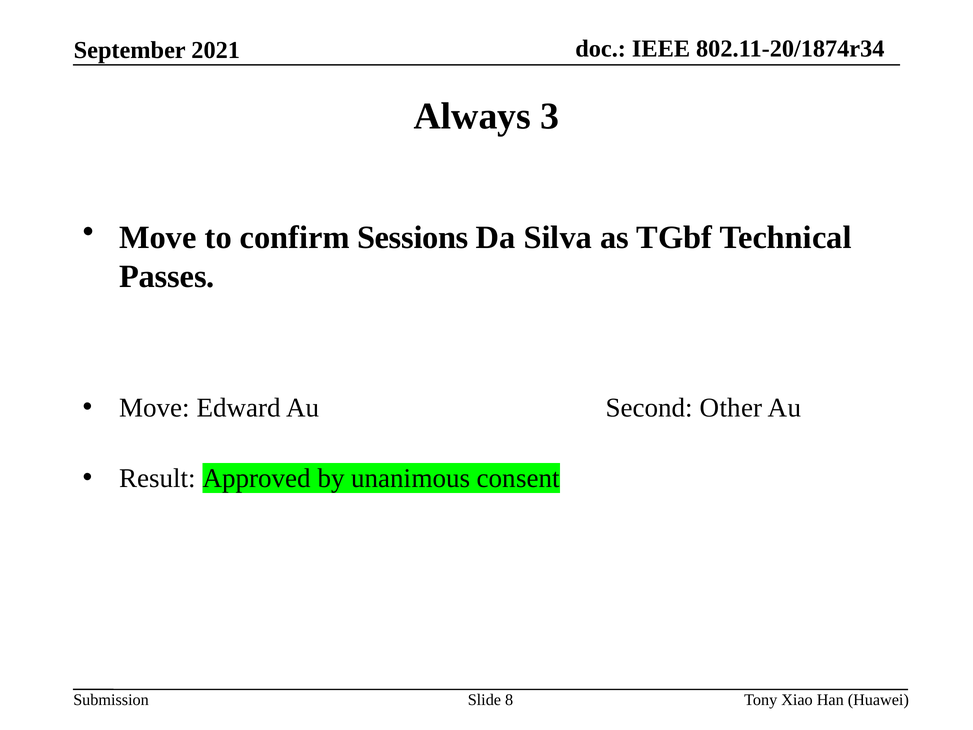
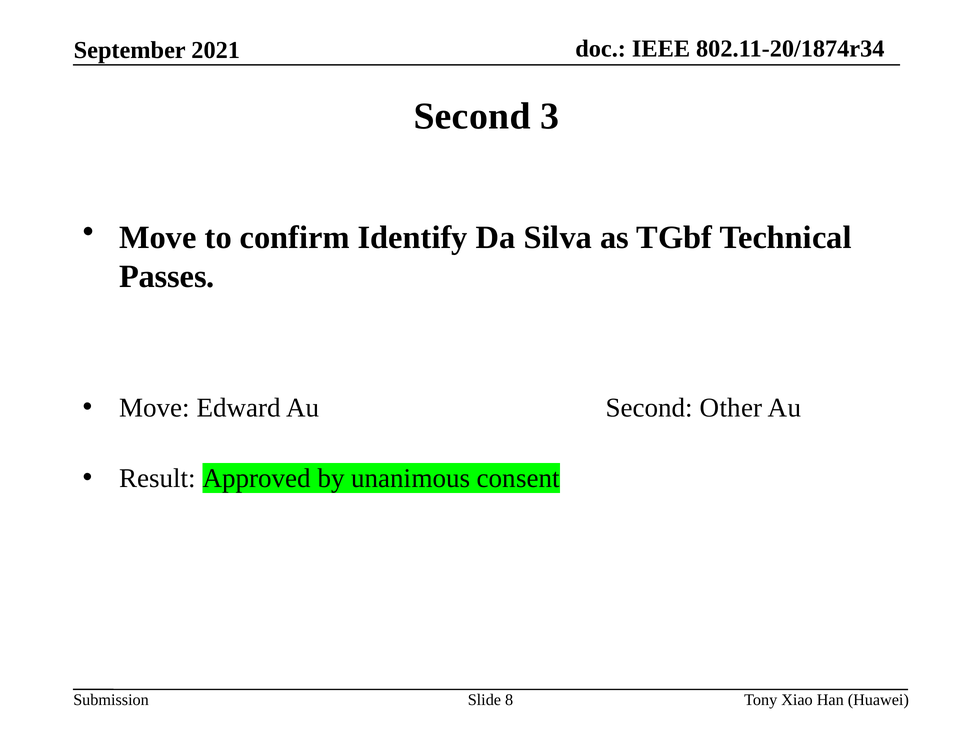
Always at (472, 116): Always -> Second
Sessions: Sessions -> Identify
